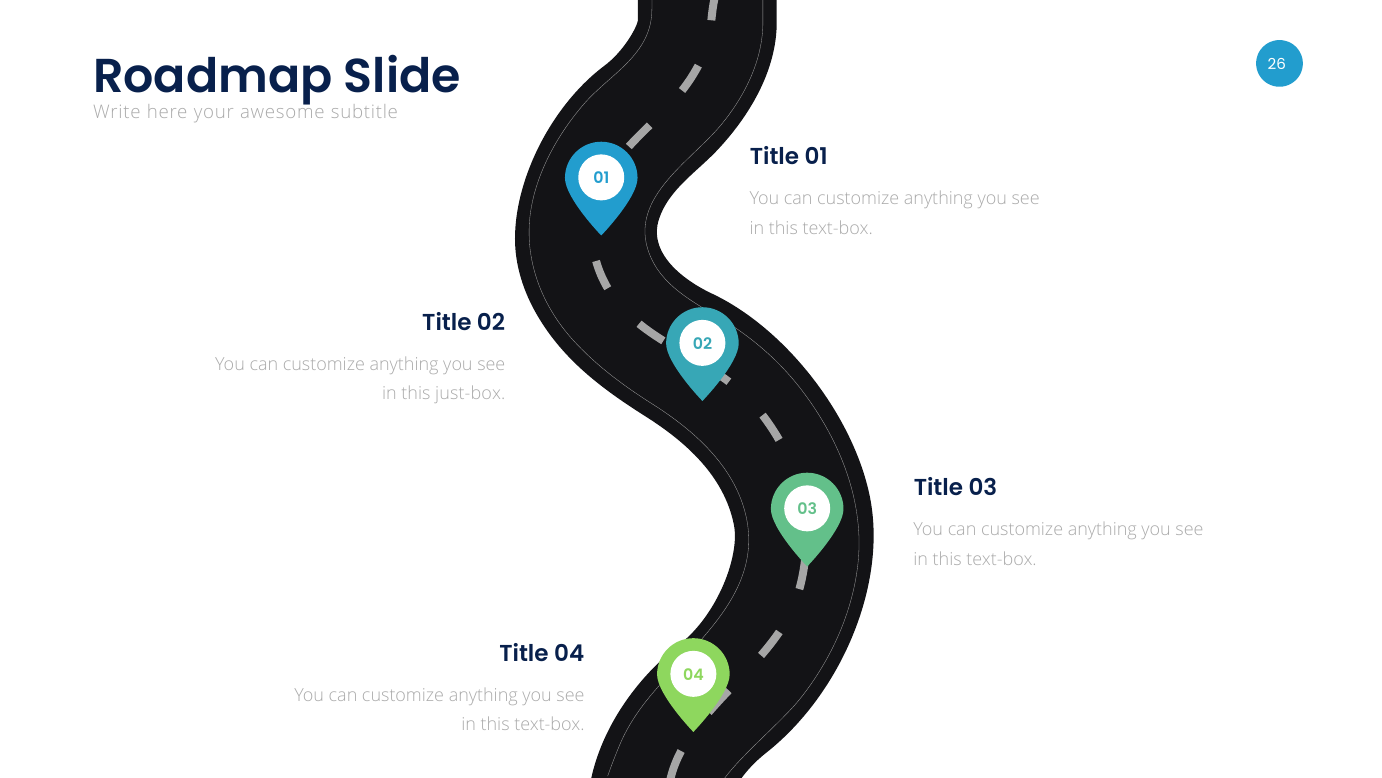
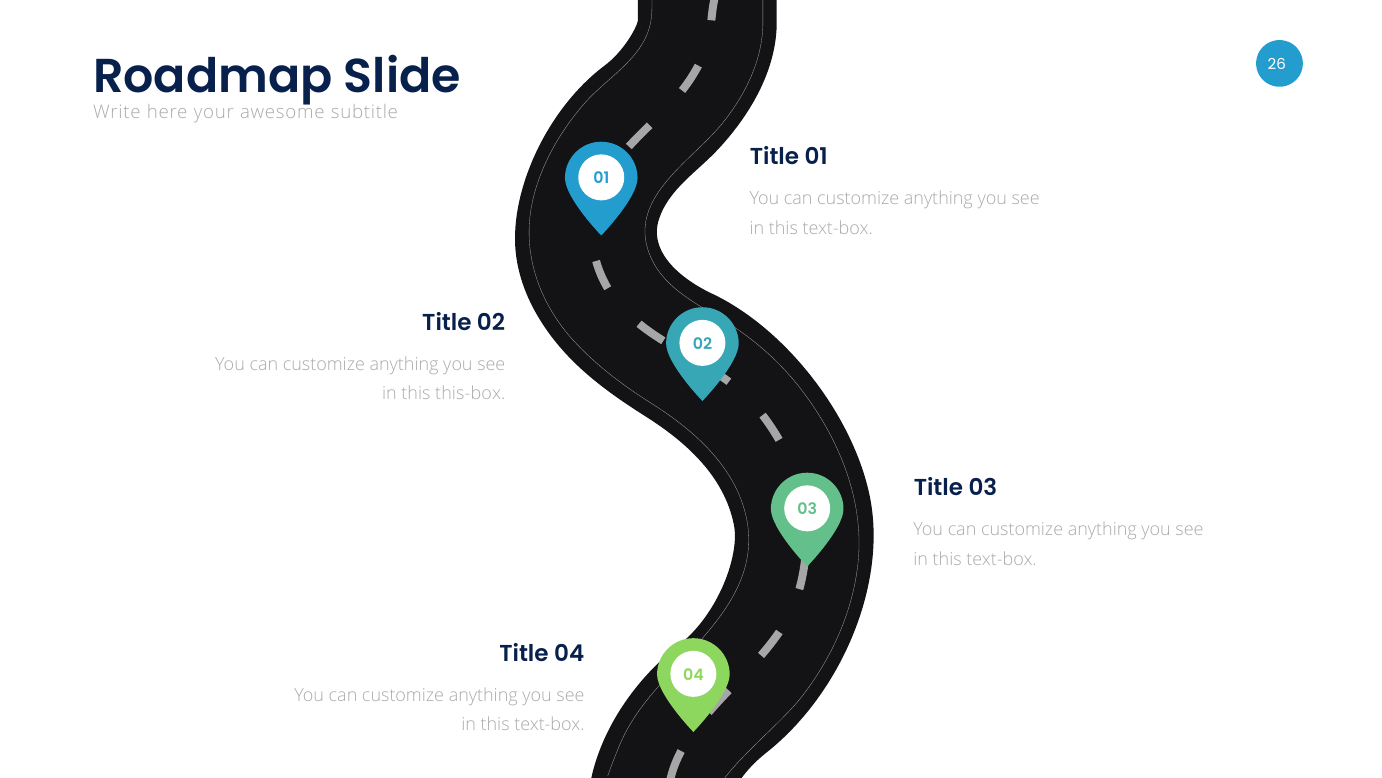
just-box: just-box -> this-box
